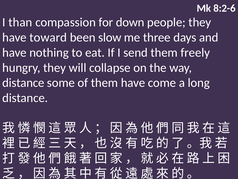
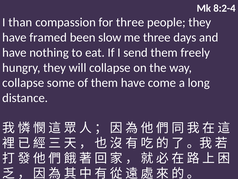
8:2-6: 8:2-6 -> 8:2-4
for down: down -> three
toward: toward -> framed
distance at (23, 83): distance -> collapse
